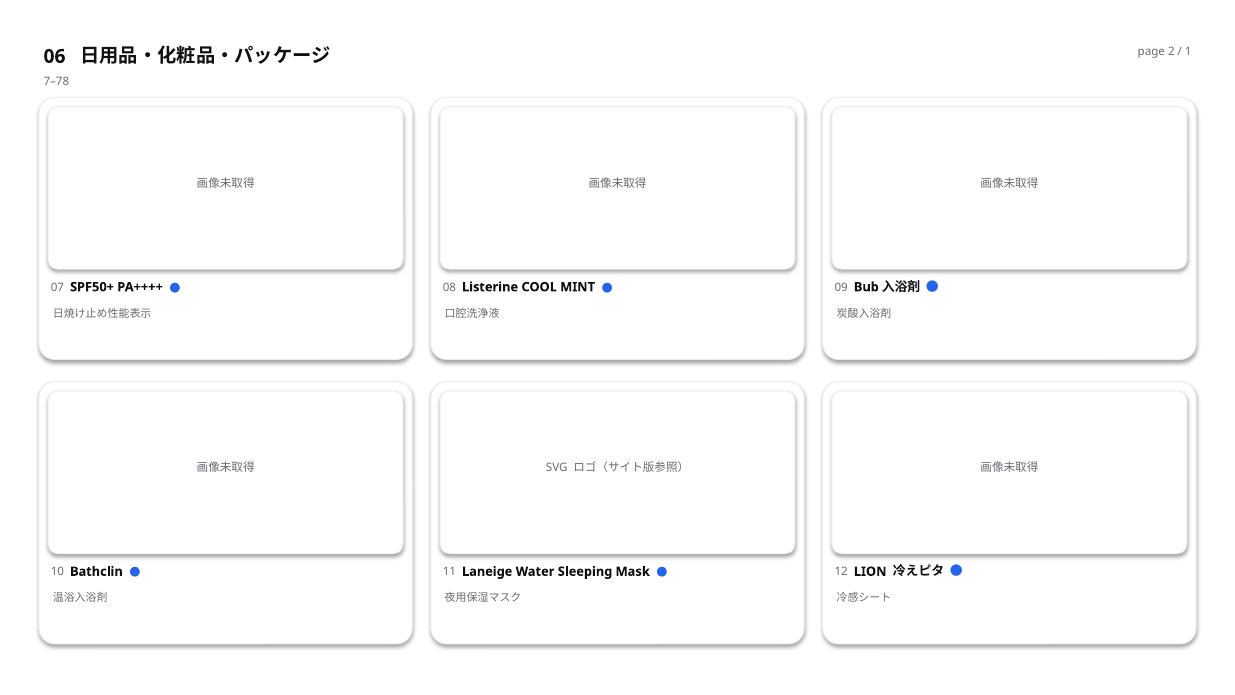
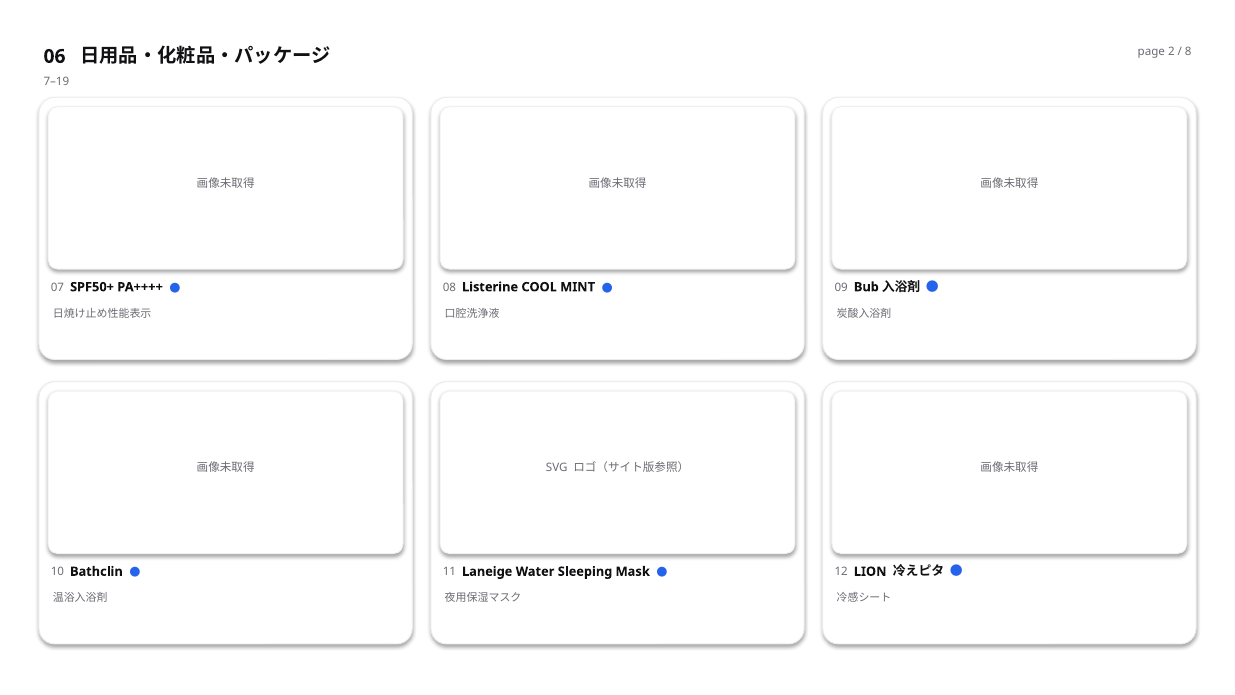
1: 1 -> 8
7–78: 7–78 -> 7–19
